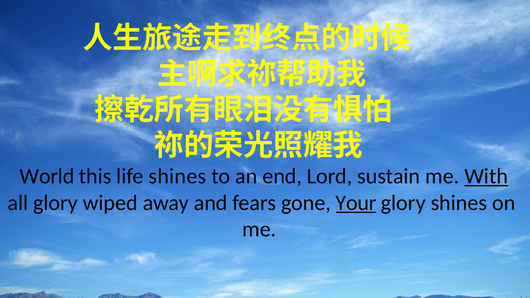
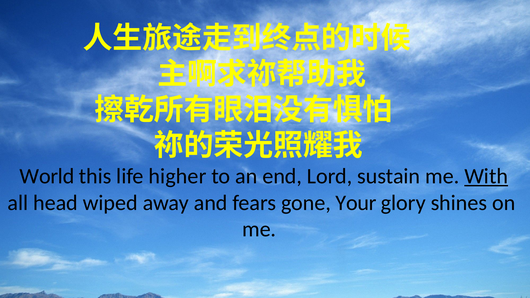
life shines: shines -> higher
all glory: glory -> head
Your underline: present -> none
